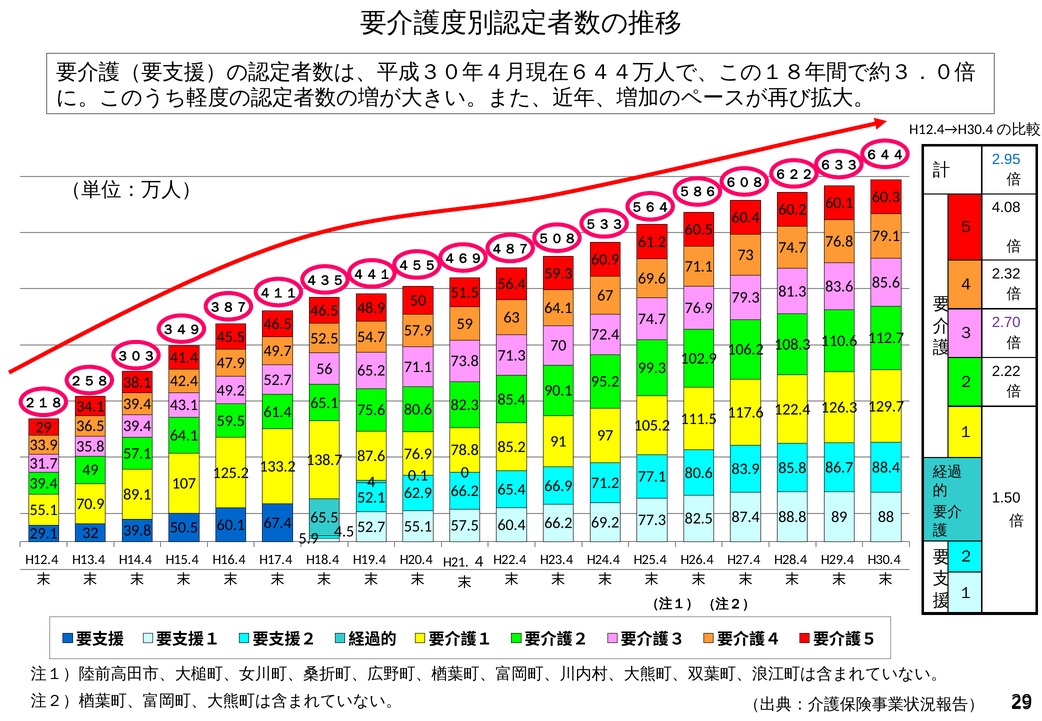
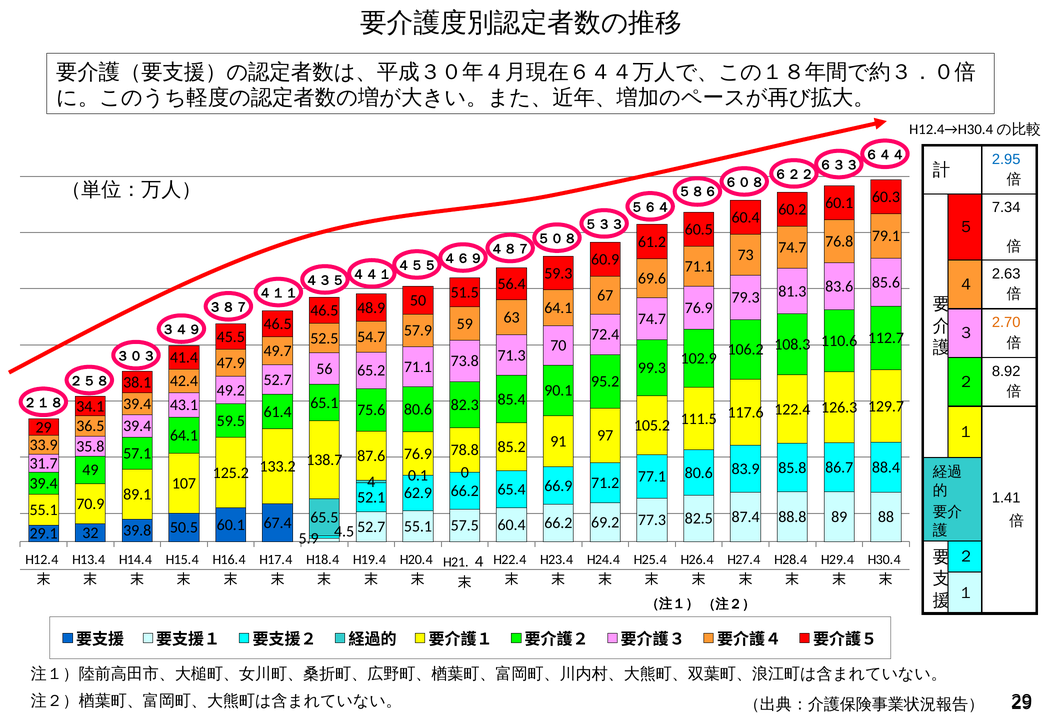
4.08: 4.08 -> 7.34
2.32: 2.32 -> 2.63
2.70 colour: purple -> orange
2.22: 2.22 -> 8.92
1.50: 1.50 -> 1.41
